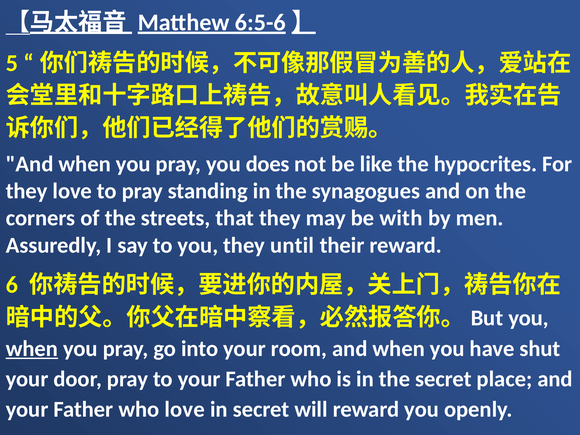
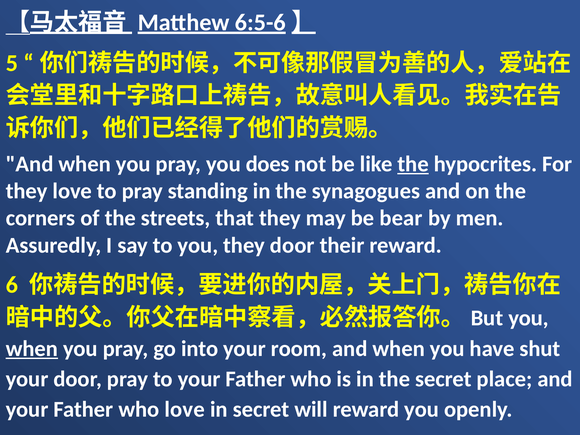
the at (413, 164) underline: none -> present
with: with -> bear
they until: until -> door
